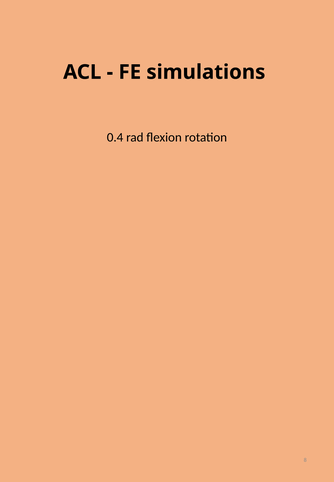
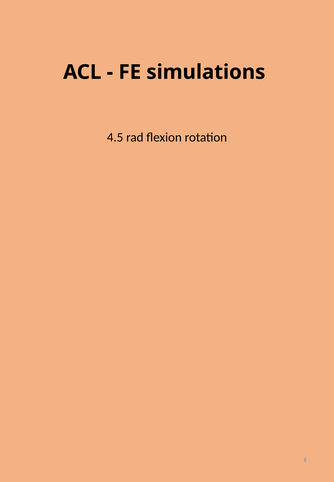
0.4: 0.4 -> 4.5
